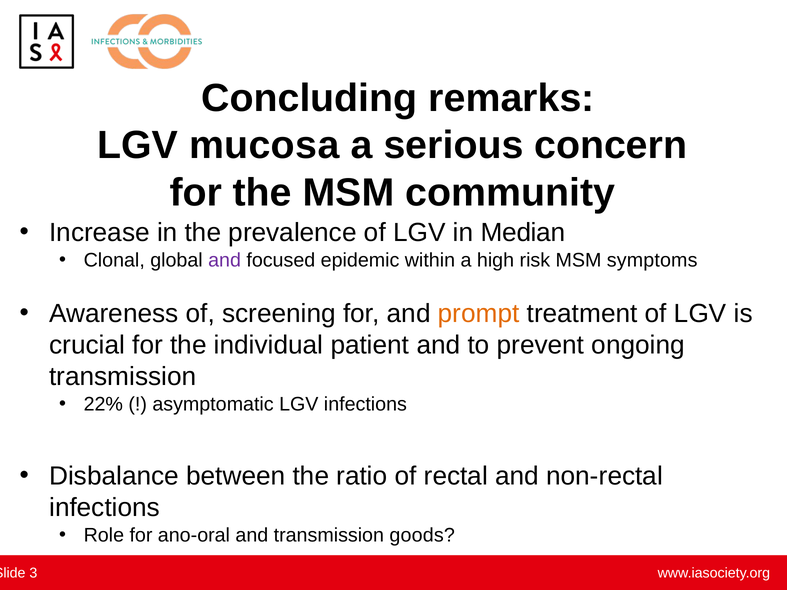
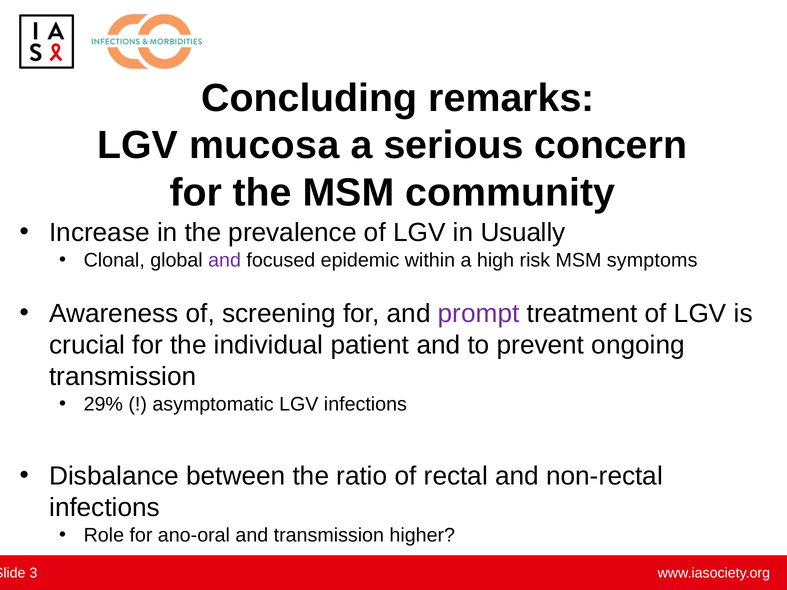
Median: Median -> Usually
prompt colour: orange -> purple
22%: 22% -> 29%
goods: goods -> higher
